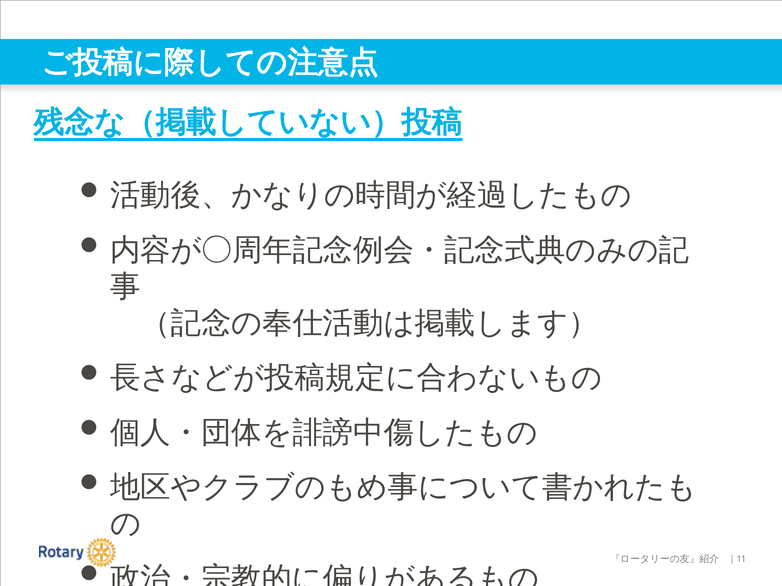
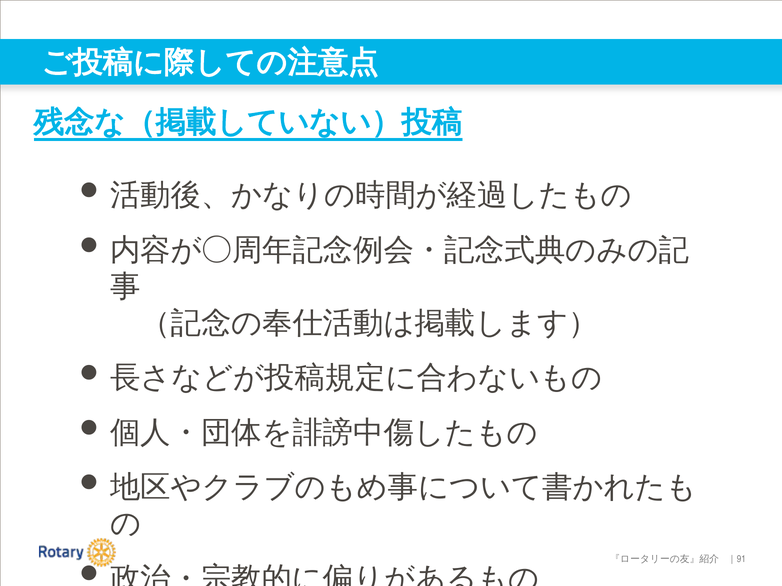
11: 11 -> 91
